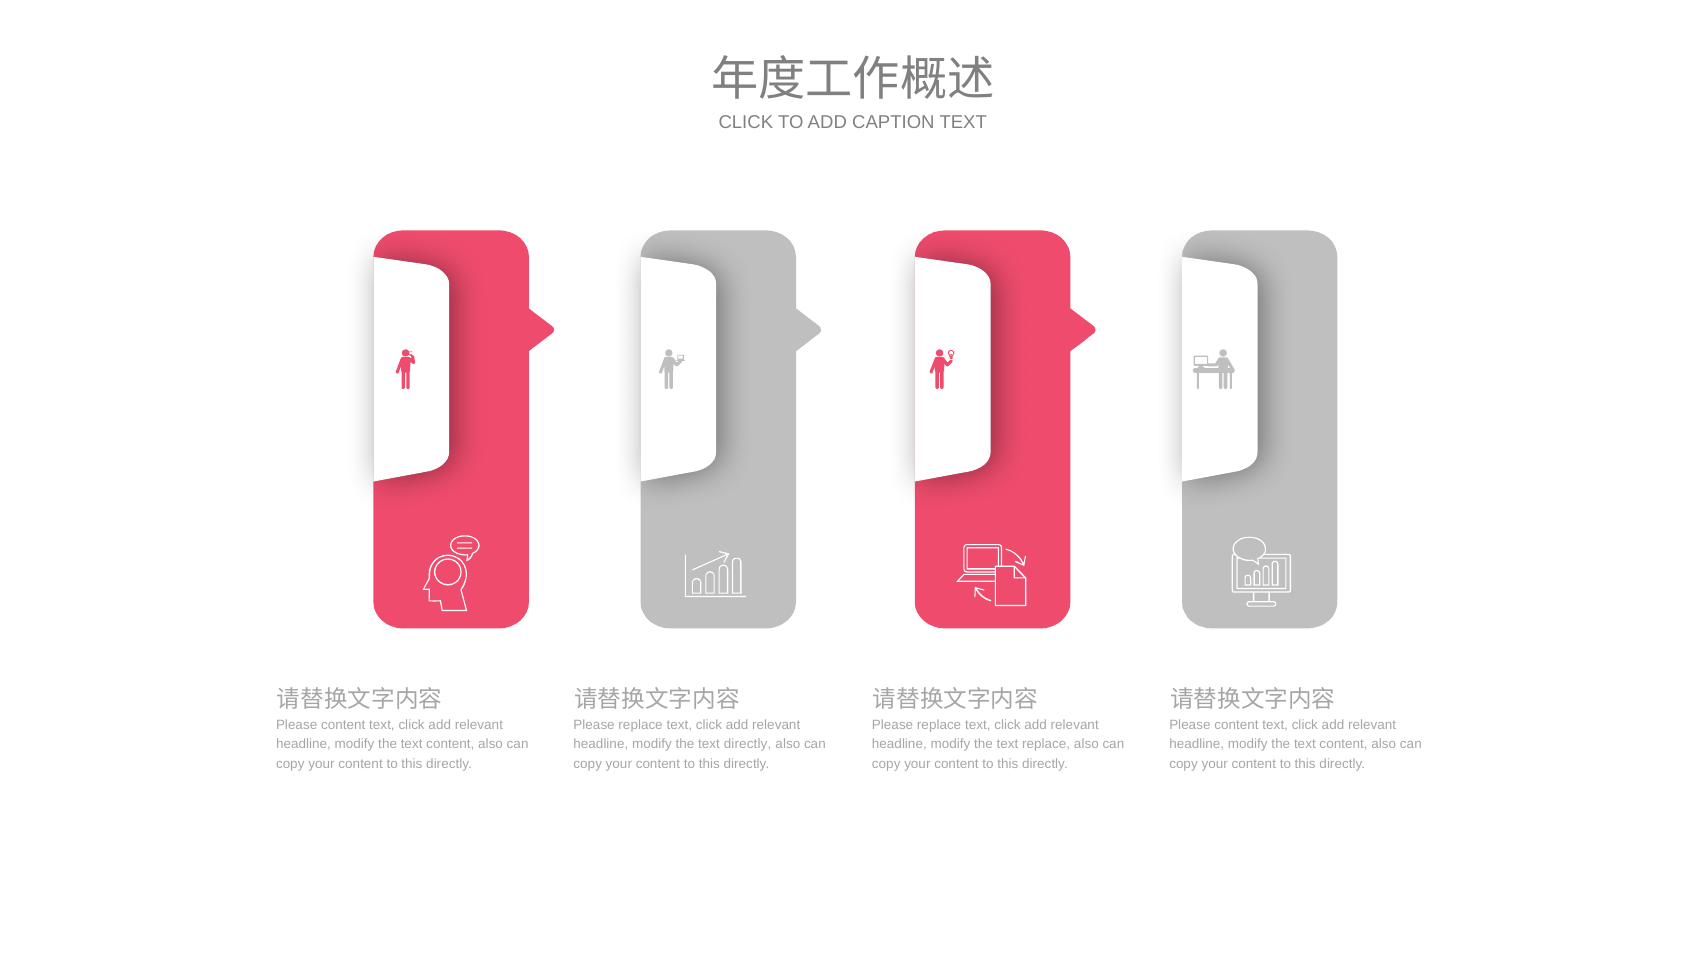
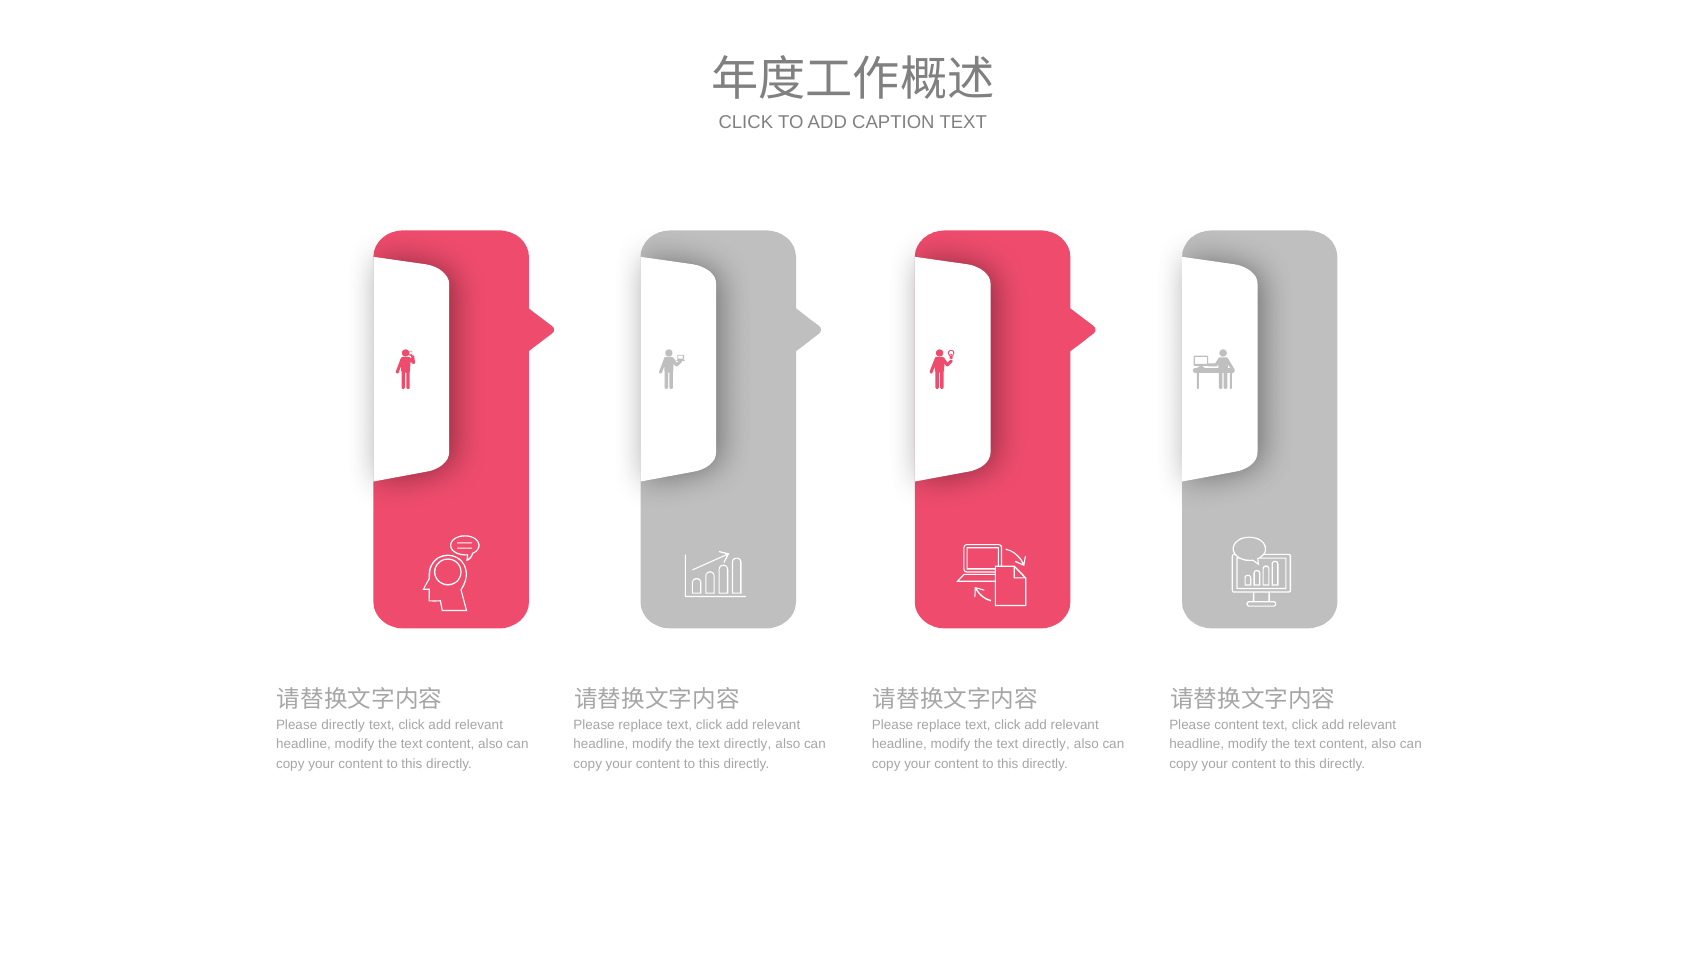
content at (343, 725): content -> directly
replace at (1046, 744): replace -> directly
